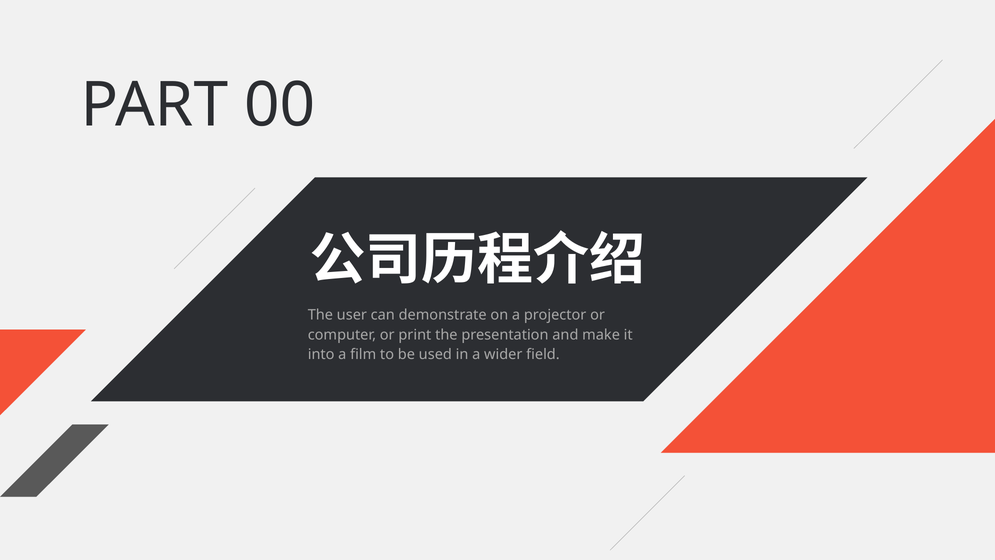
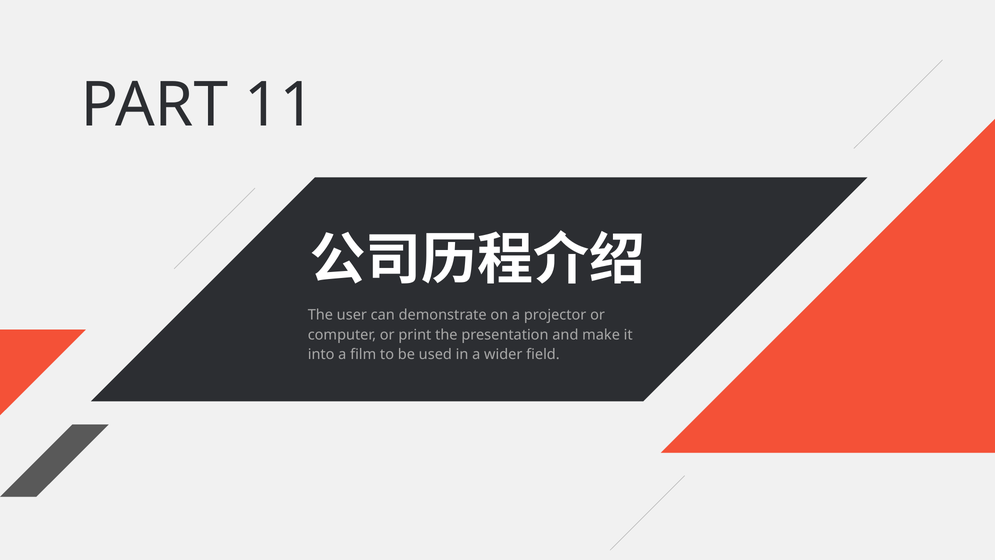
00: 00 -> 11
